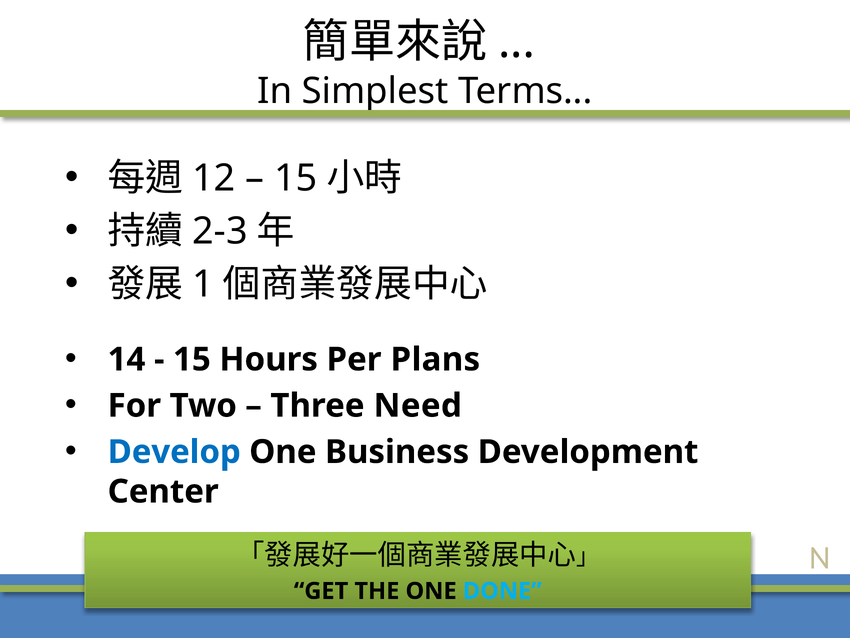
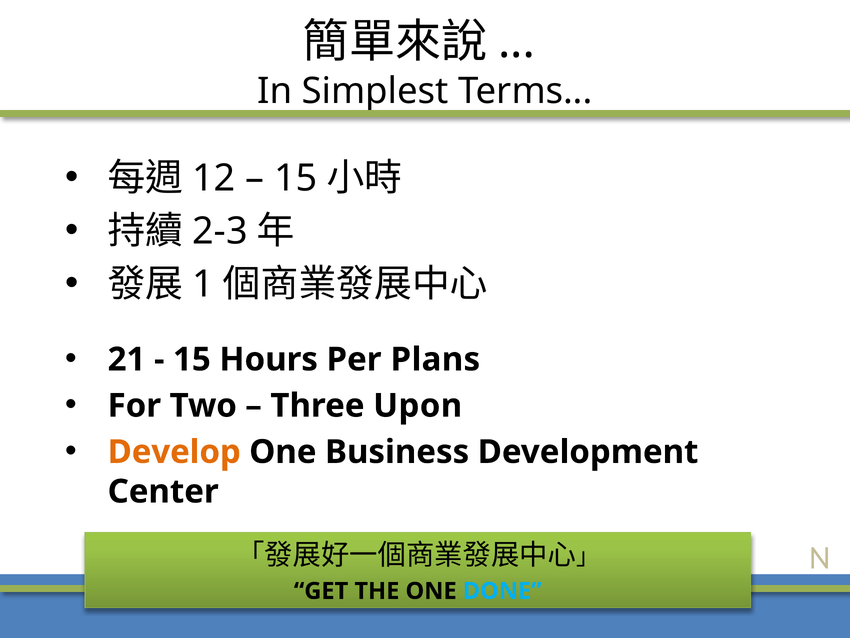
14: 14 -> 21
Need: Need -> Upon
Develop colour: blue -> orange
